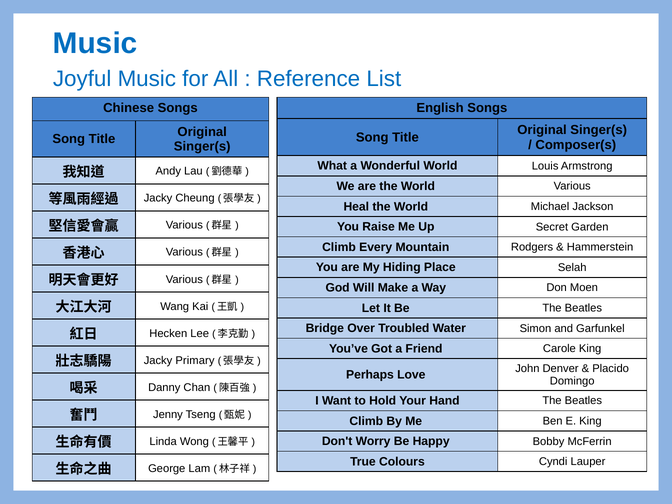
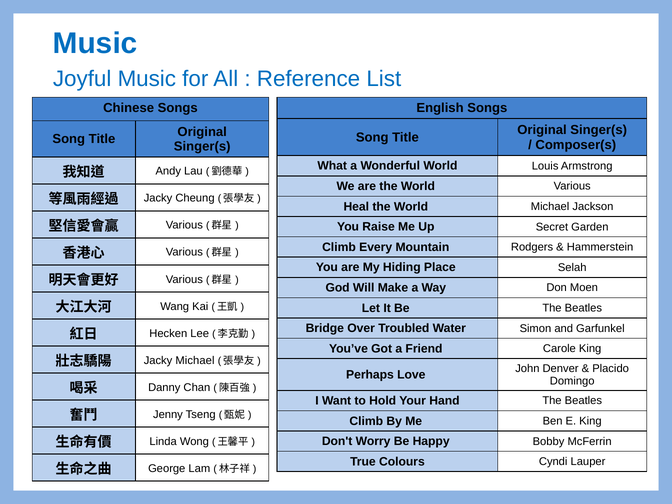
Jacky Primary: Primary -> Michael
